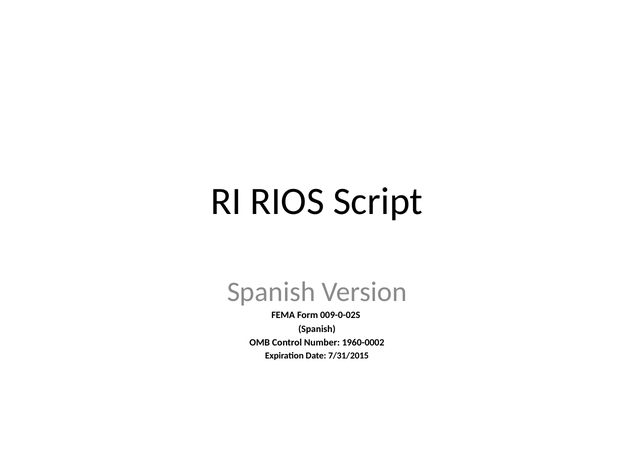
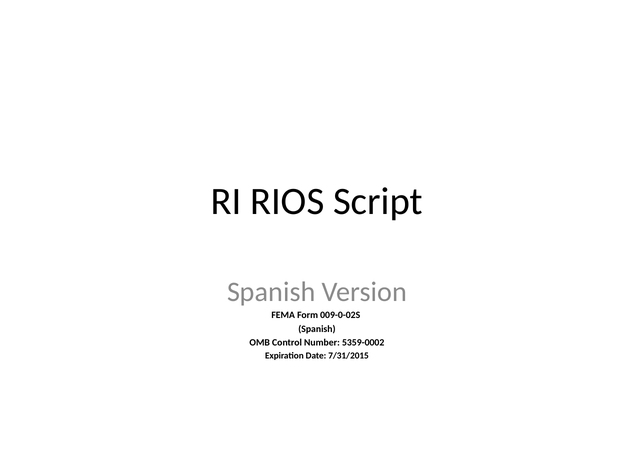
1960-0002: 1960-0002 -> 5359-0002
